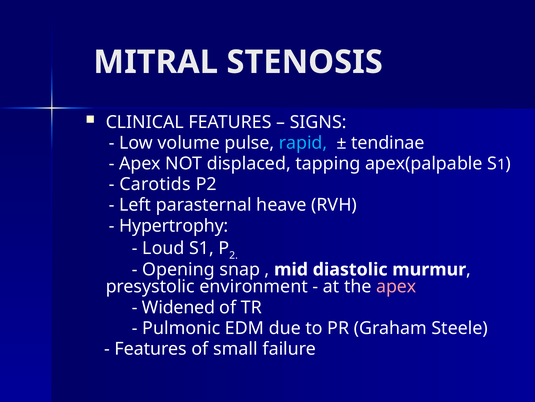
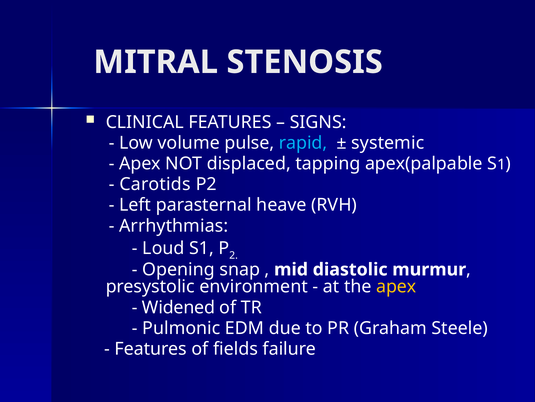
tendinae: tendinae -> systemic
Hypertrophy: Hypertrophy -> Arrhythmias
apex at (396, 286) colour: pink -> yellow
small: small -> fields
